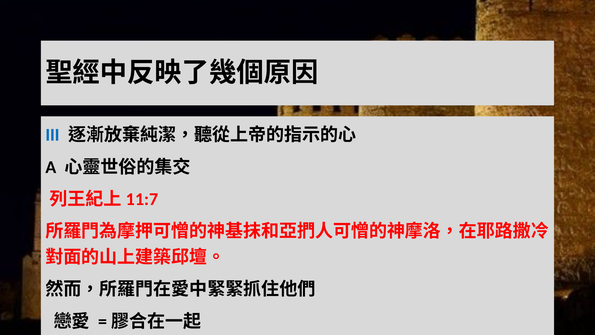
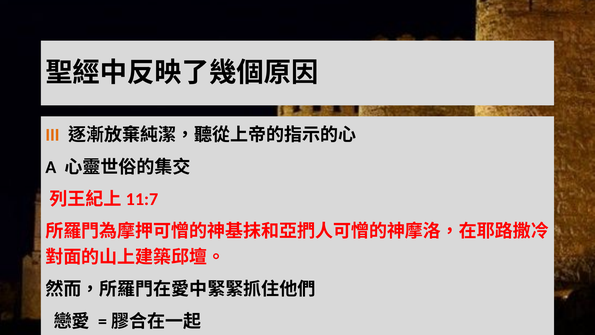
III colour: blue -> orange
